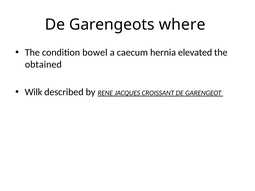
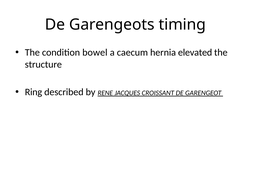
where: where -> timing
obtained: obtained -> structure
Wilk: Wilk -> Ring
